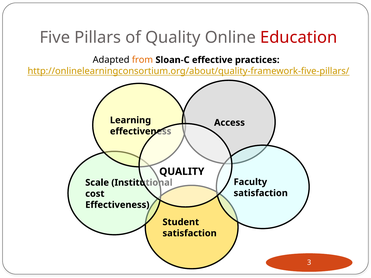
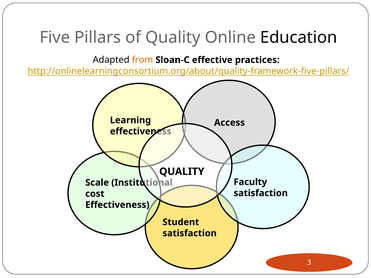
Education colour: red -> black
